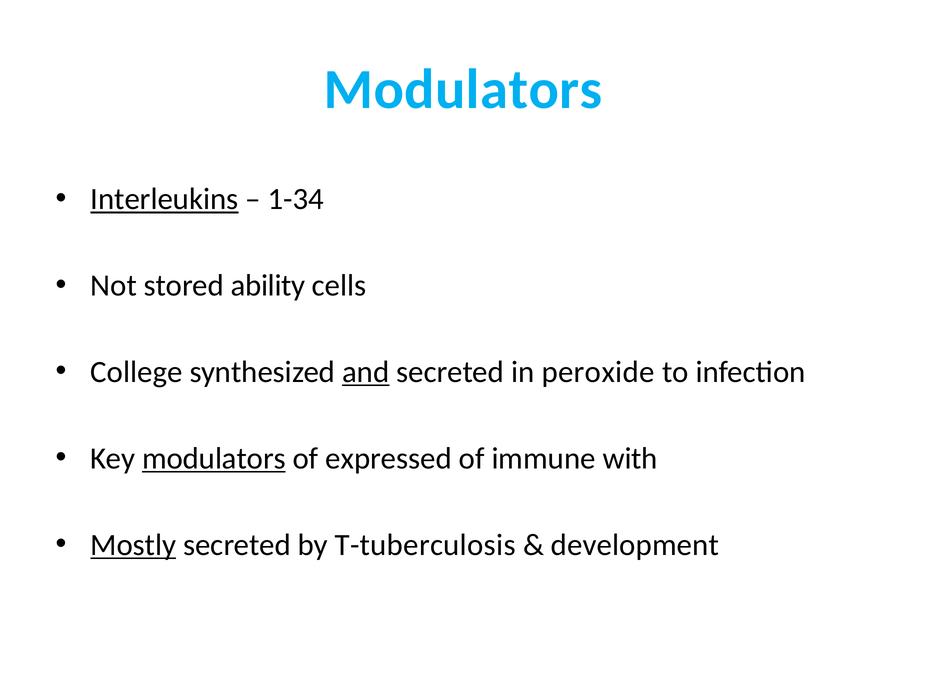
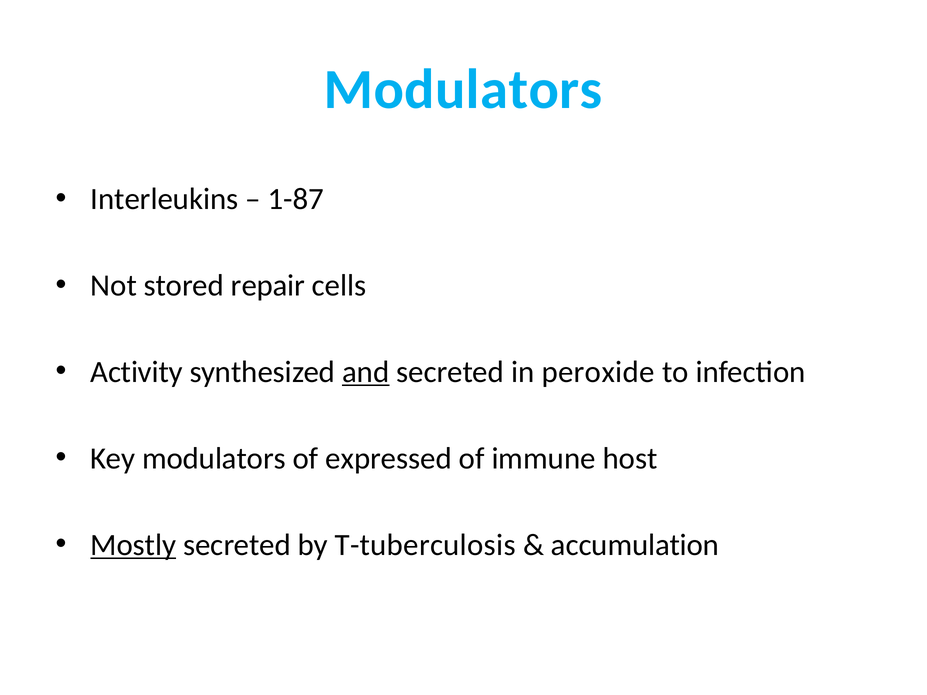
Interleukins underline: present -> none
1-34: 1-34 -> 1-87
ability: ability -> repair
College: College -> Activity
modulators at (214, 459) underline: present -> none
with: with -> host
development: development -> accumulation
